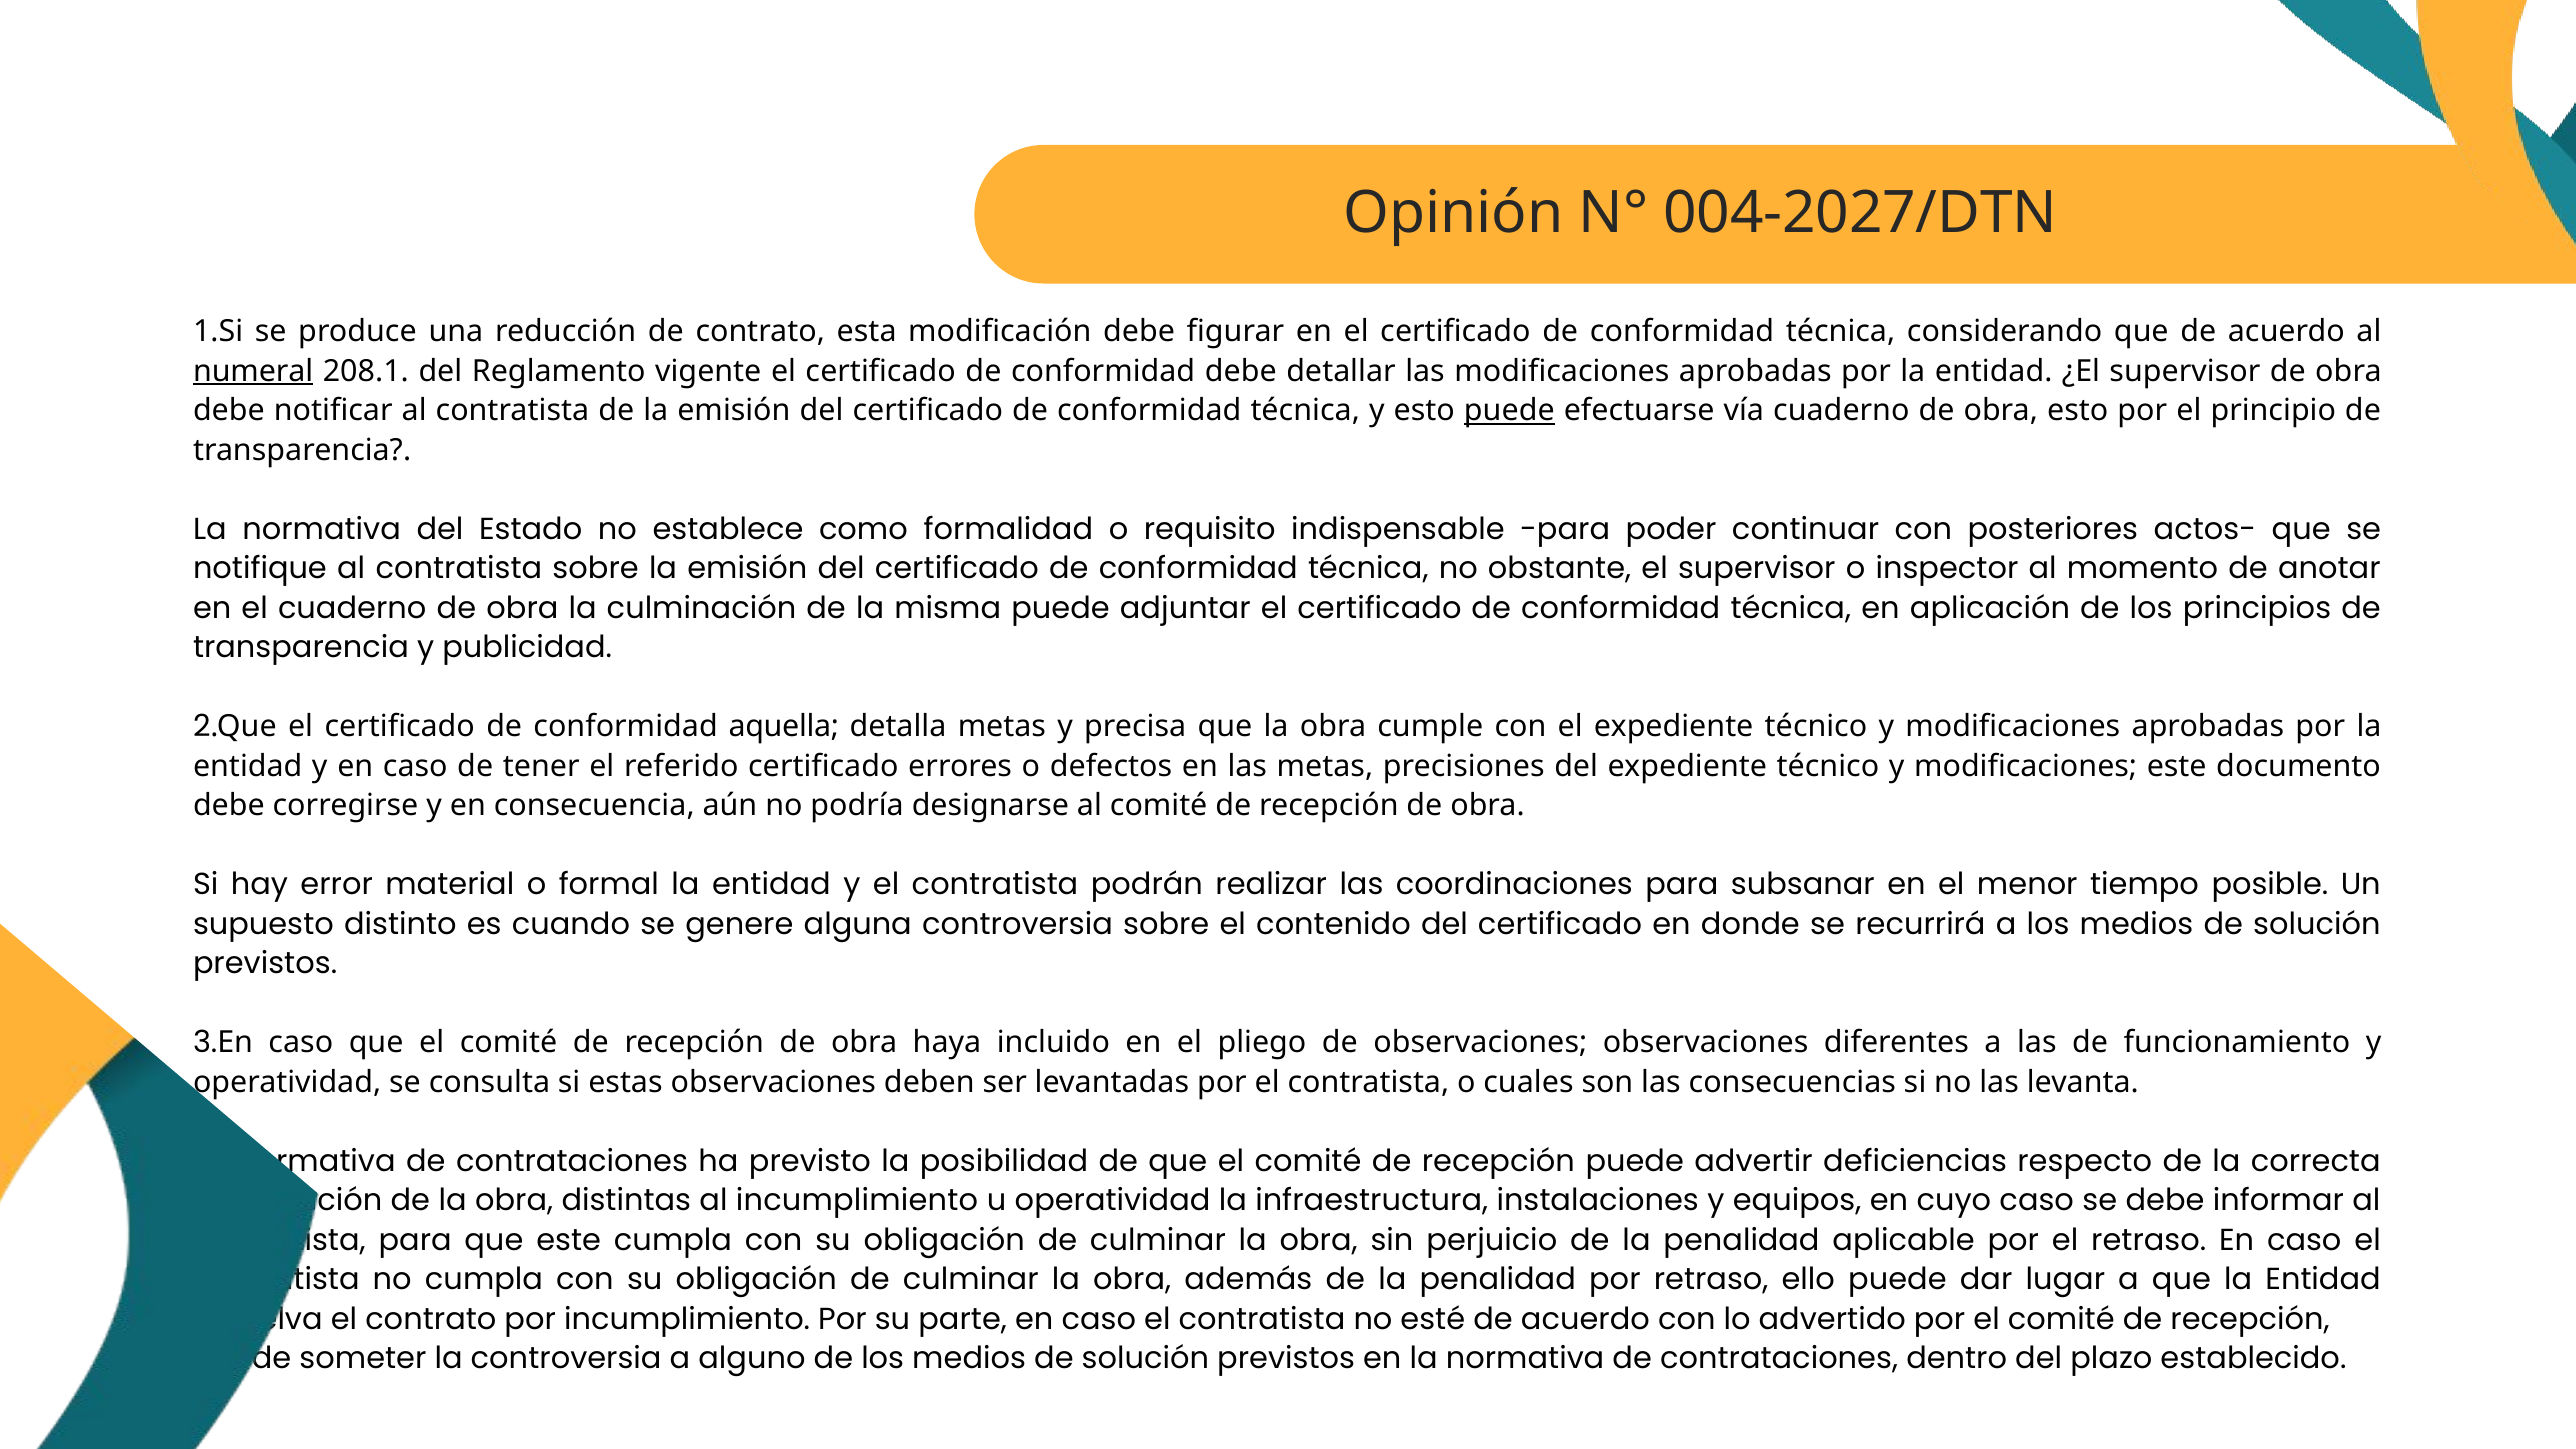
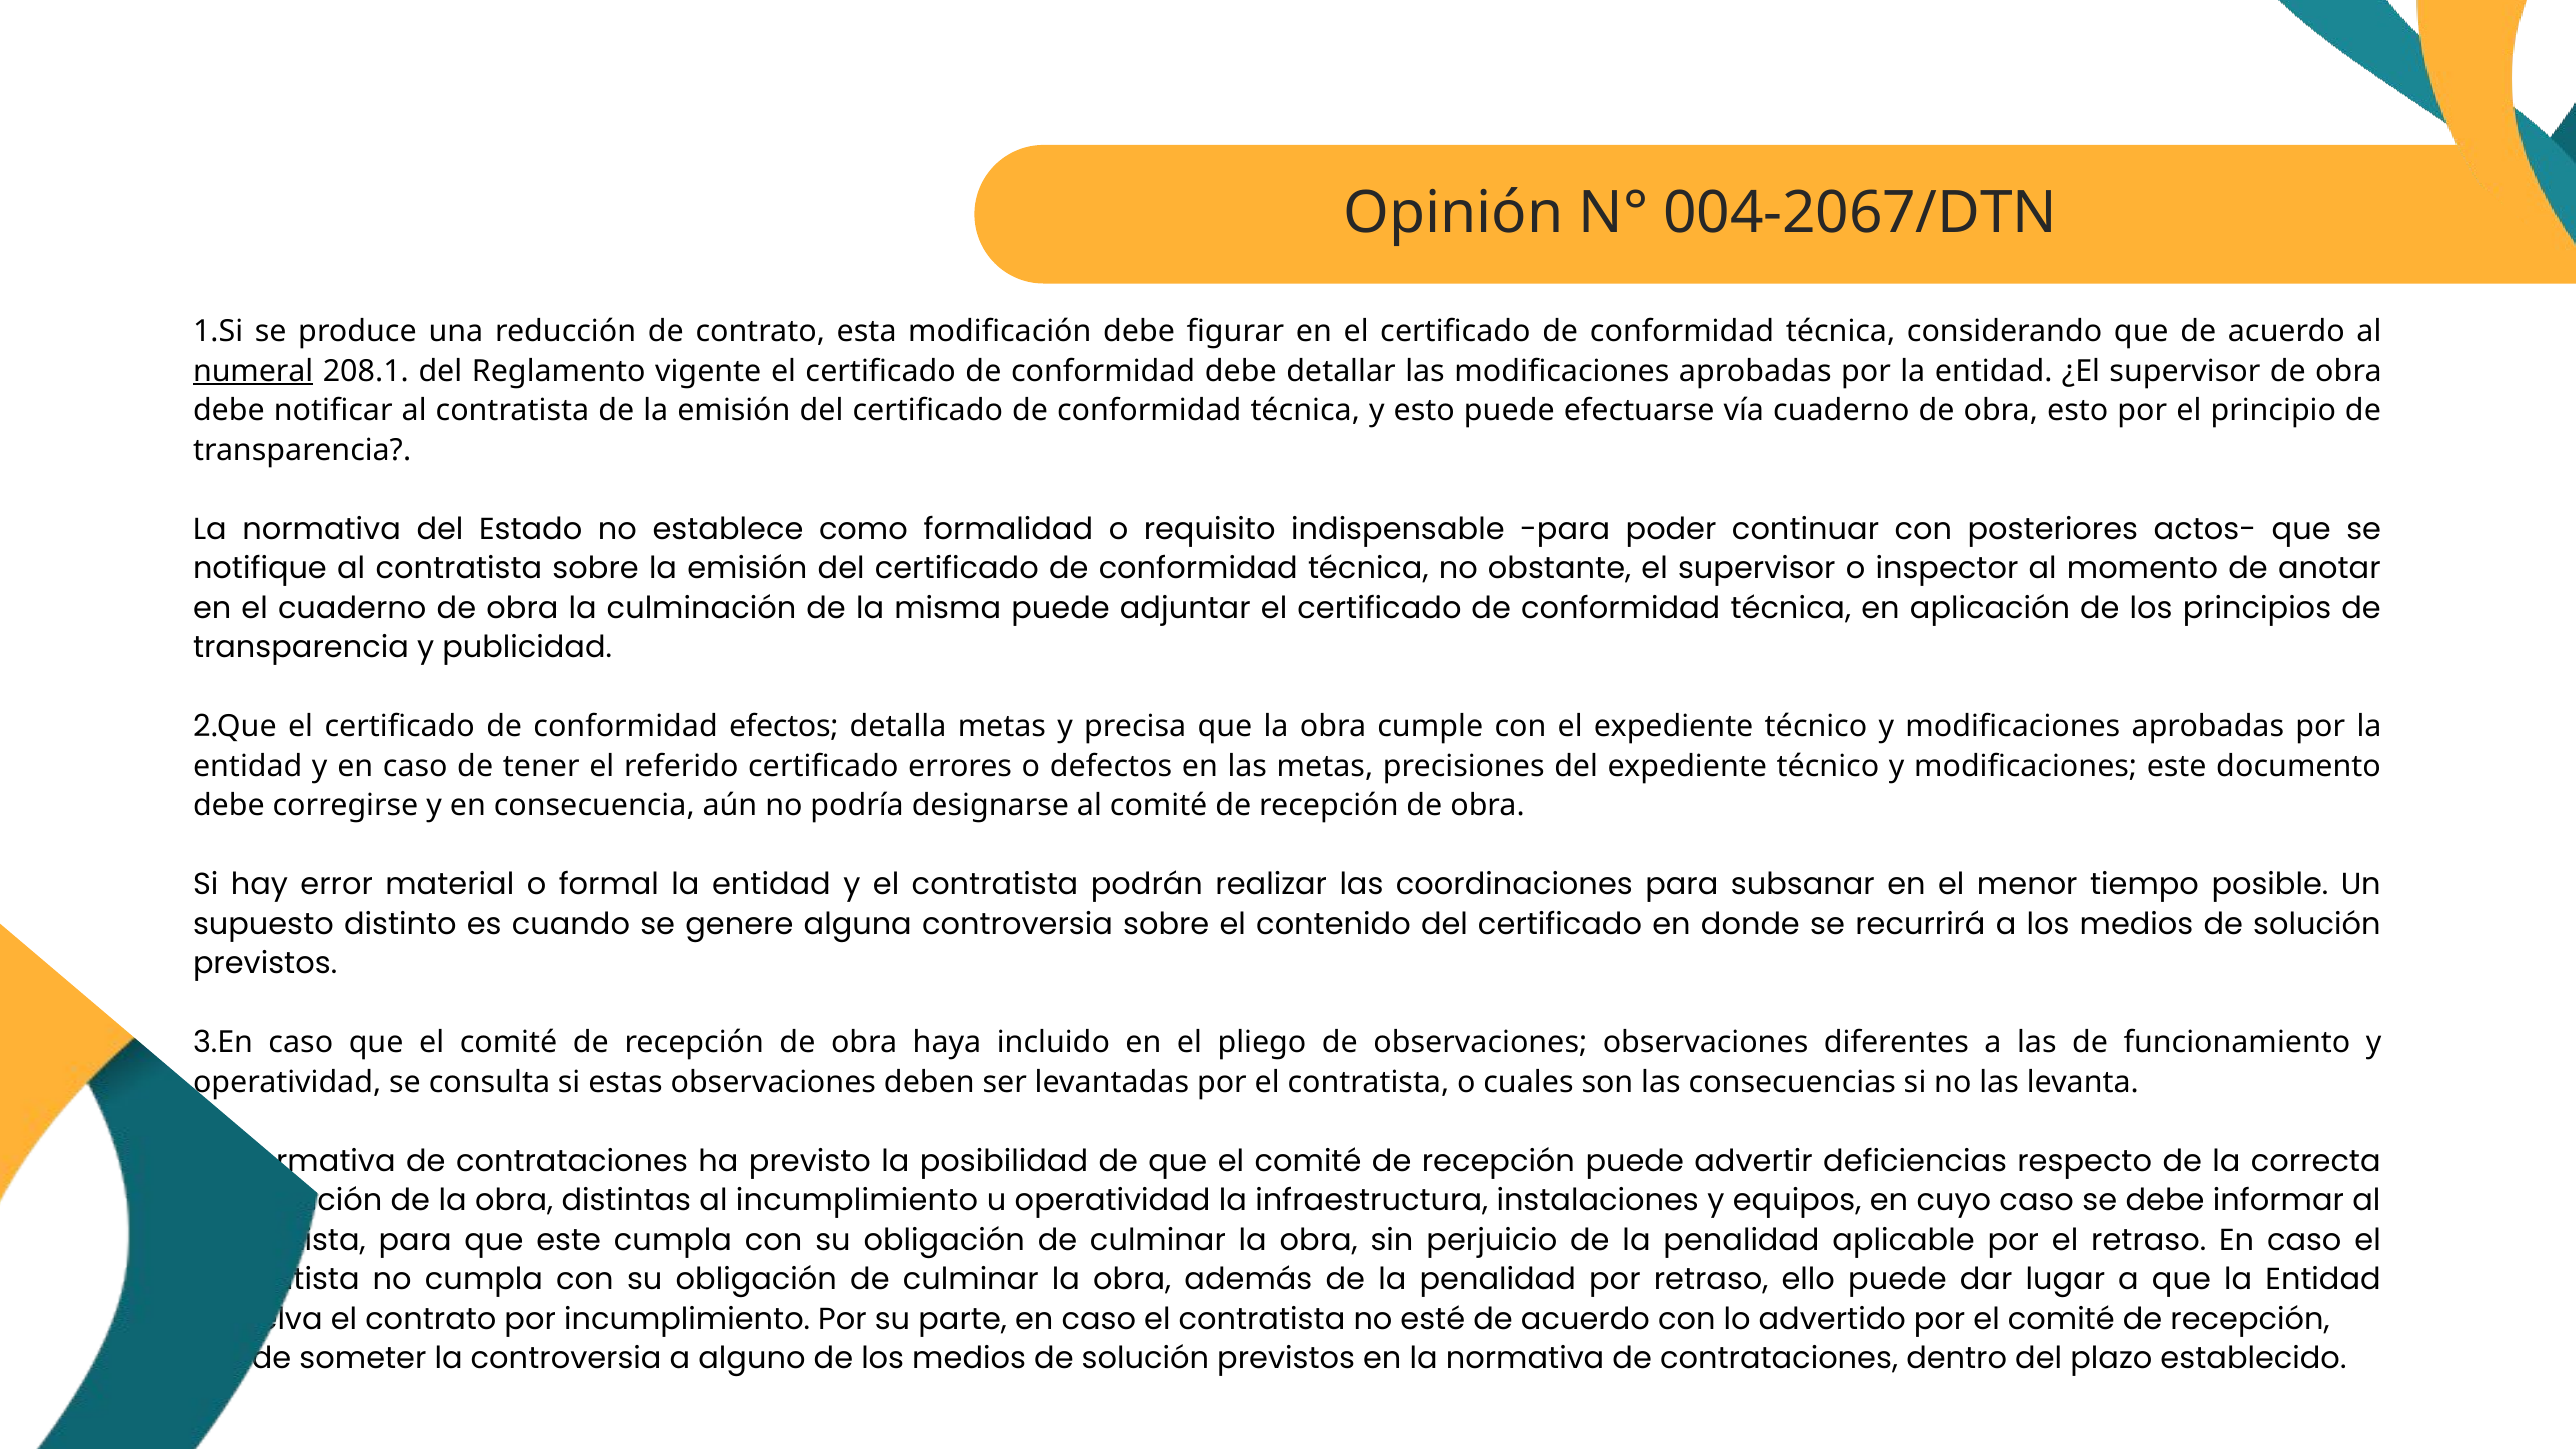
004-2027/DTN: 004-2027/DTN -> 004-2067/DTN
puede at (1509, 411) underline: present -> none
aquella: aquella -> efectos
